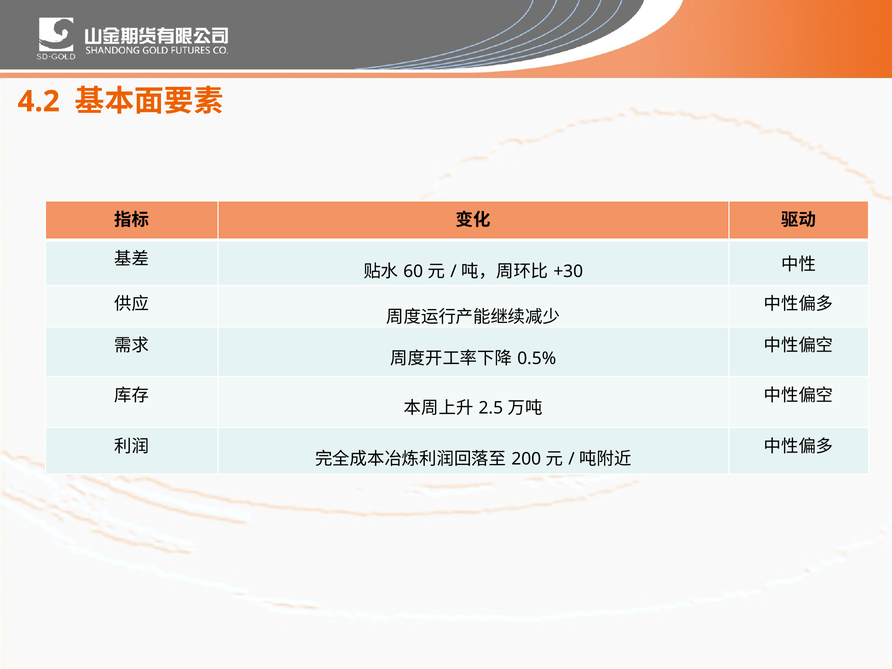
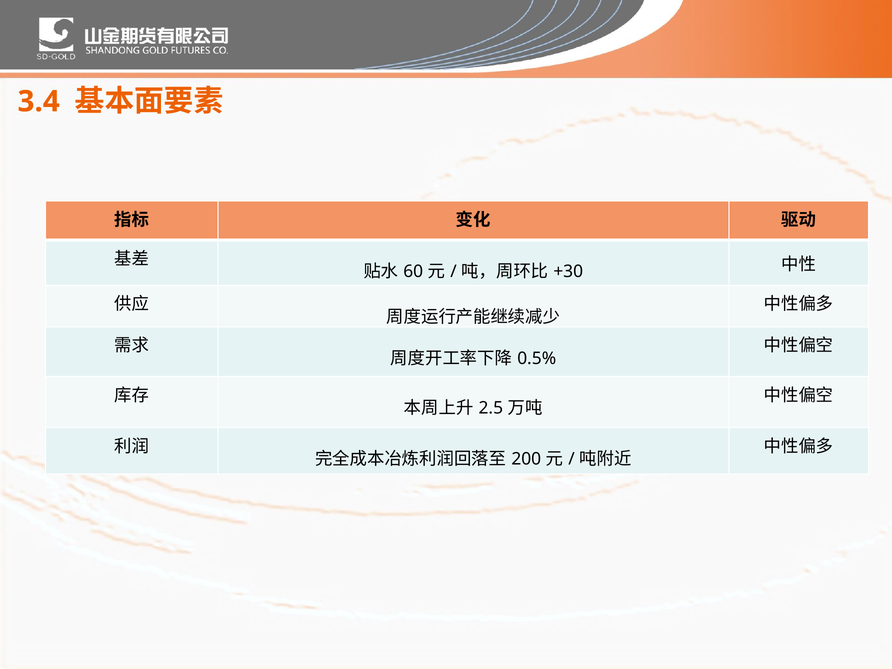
4.2: 4.2 -> 3.4
